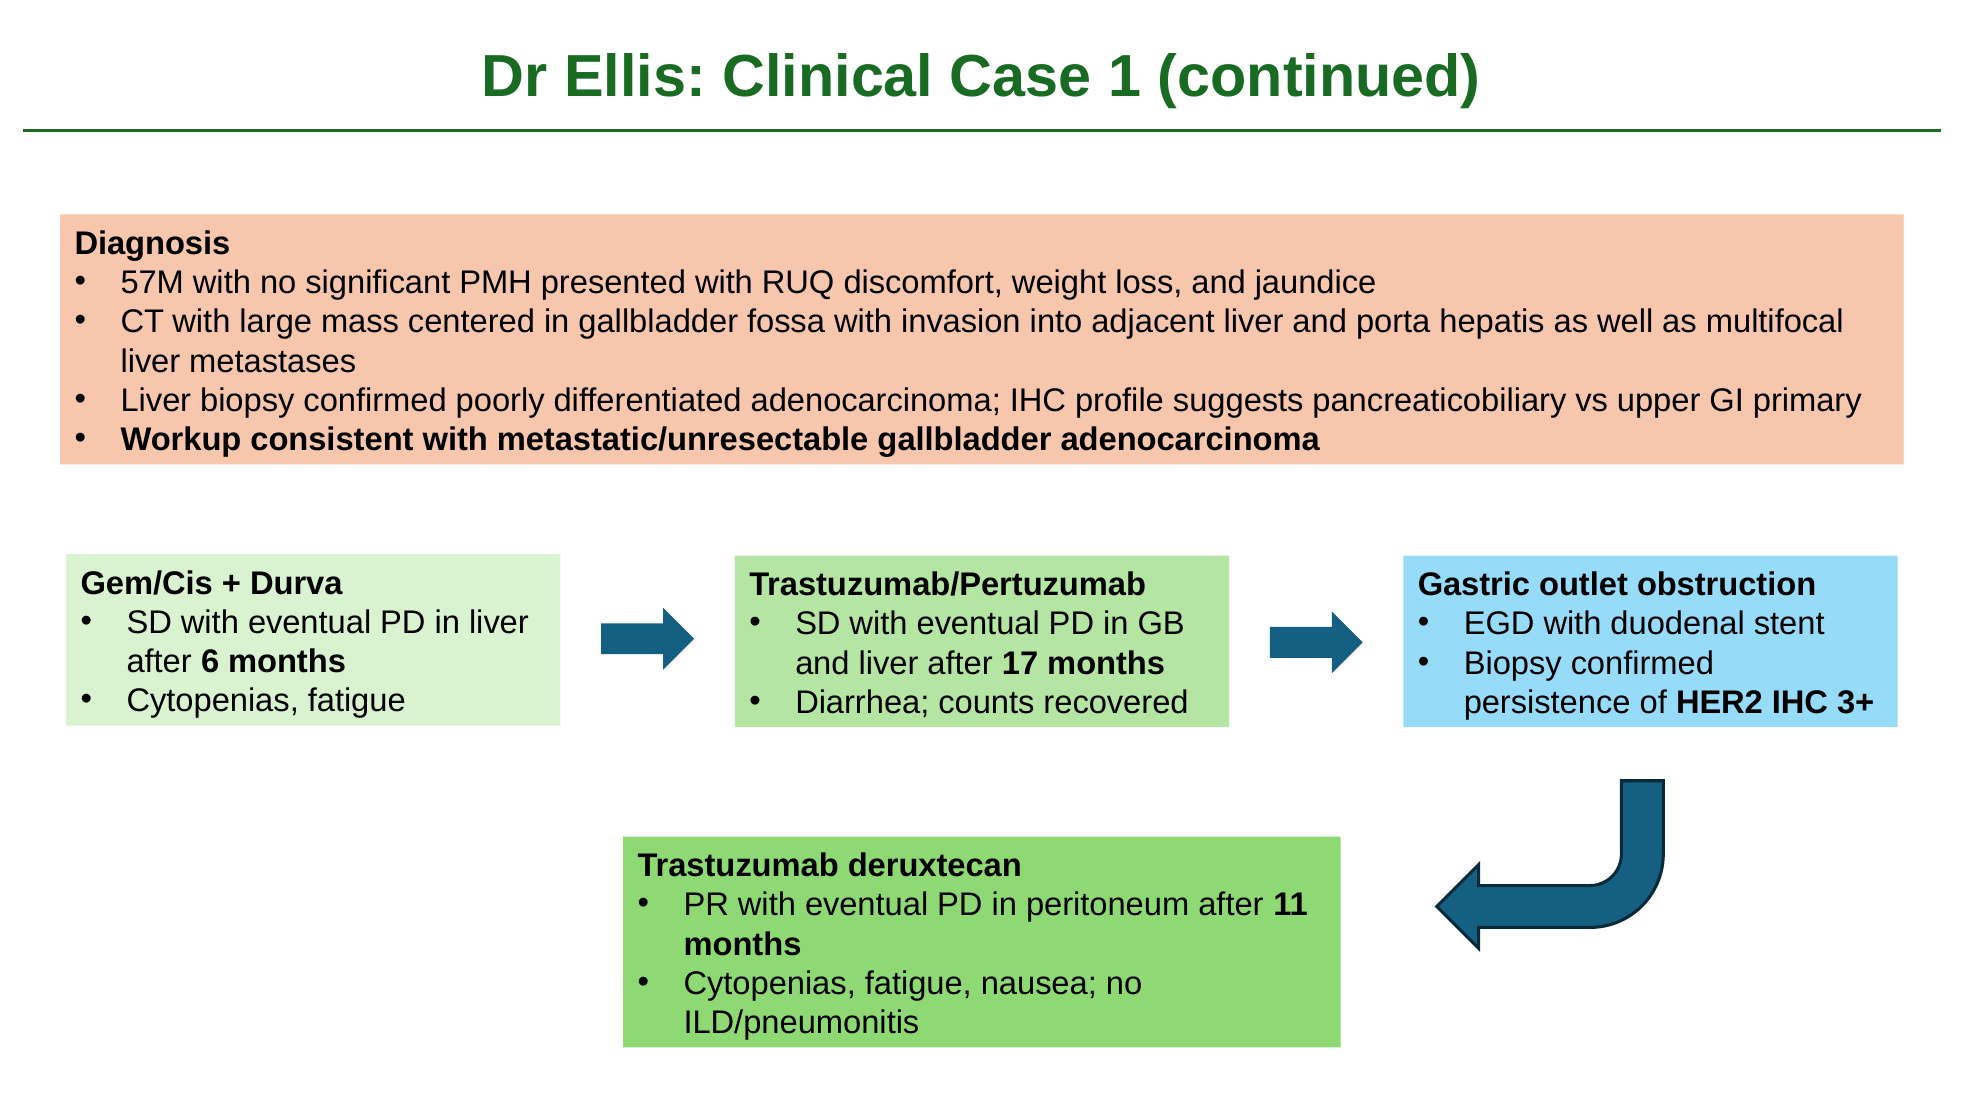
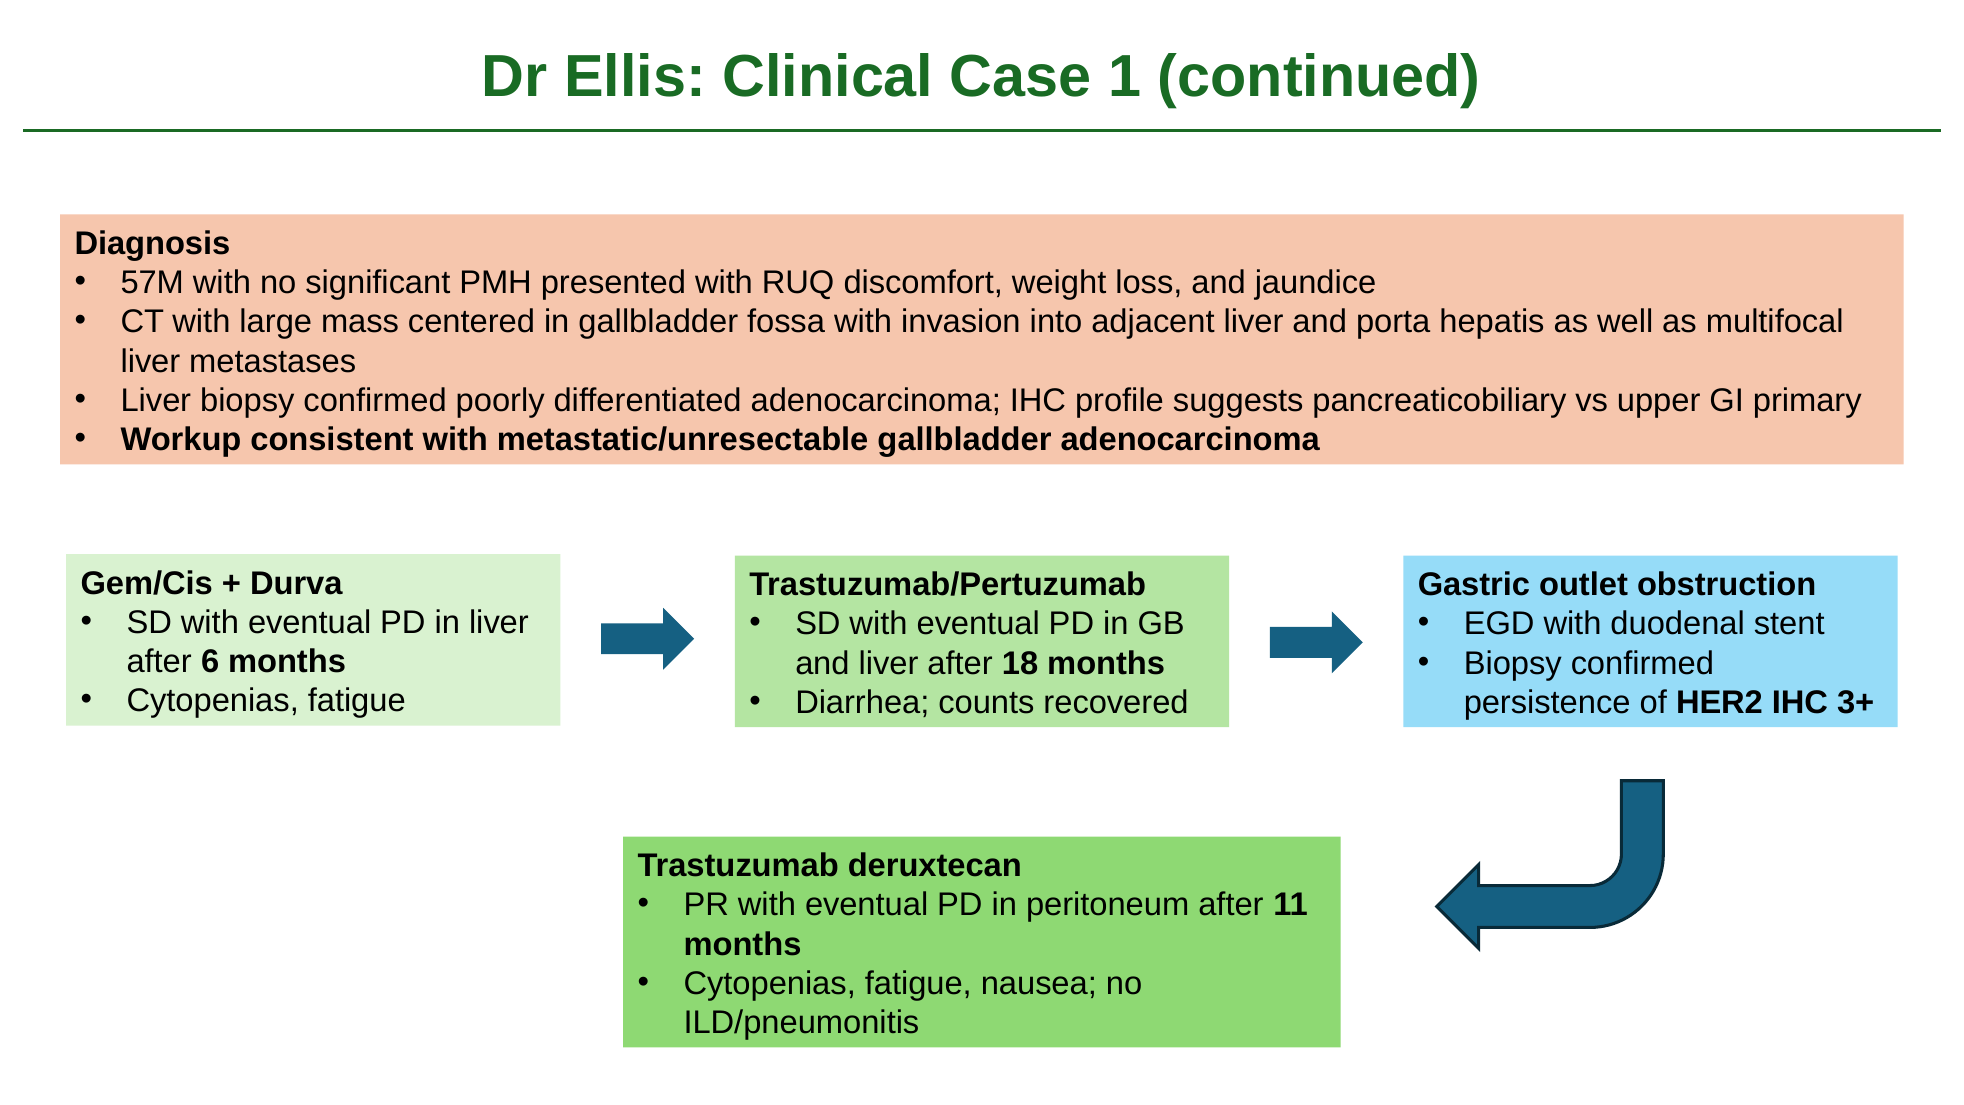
17: 17 -> 18
